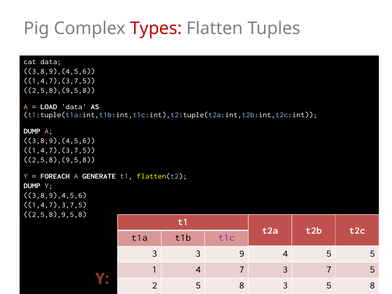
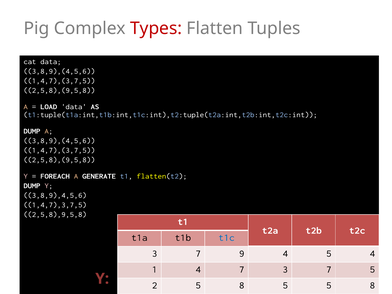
t1c colour: purple -> blue
3 at (198, 253): 3 -> 7
5 5: 5 -> 4
8 3: 3 -> 5
